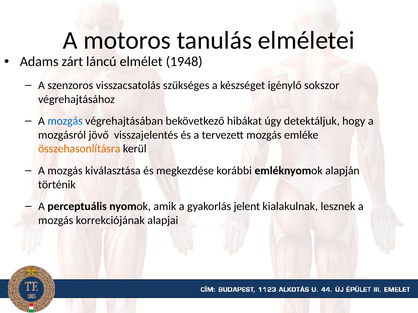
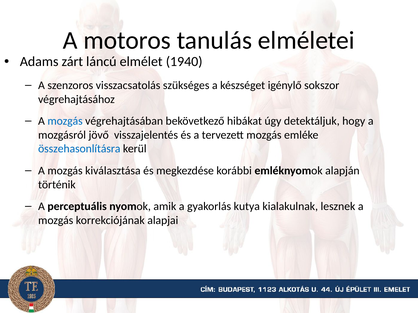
1948: 1948 -> 1940
összehasonlításra colour: orange -> blue
jelent: jelent -> kutya
